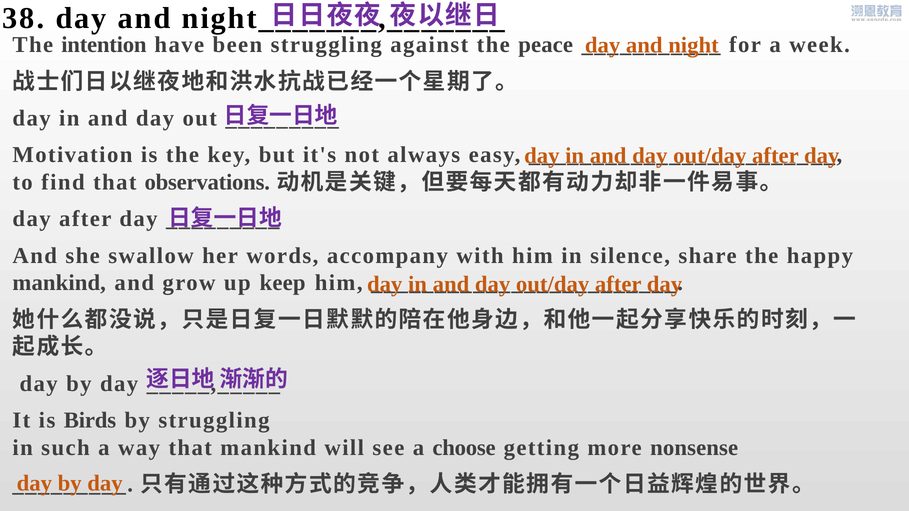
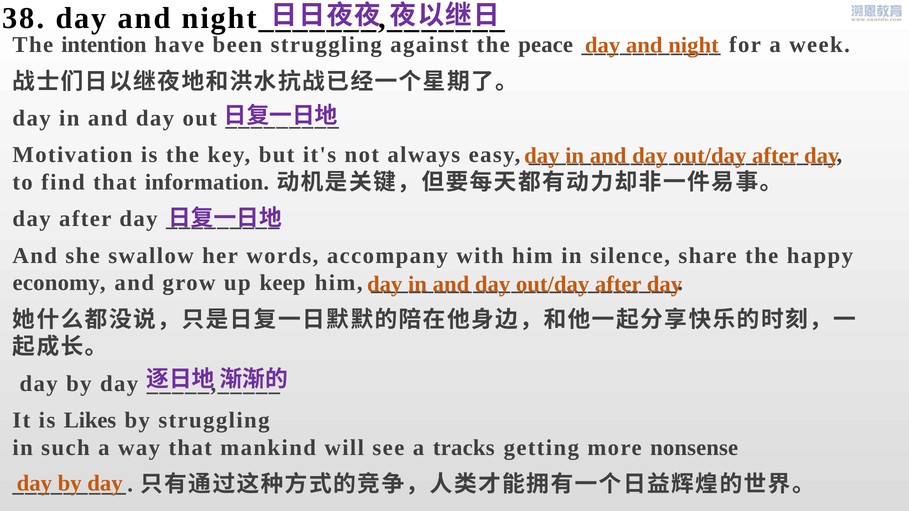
observations: observations -> information
mankind at (59, 283): mankind -> economy
Birds: Birds -> Likes
choose: choose -> tracks
